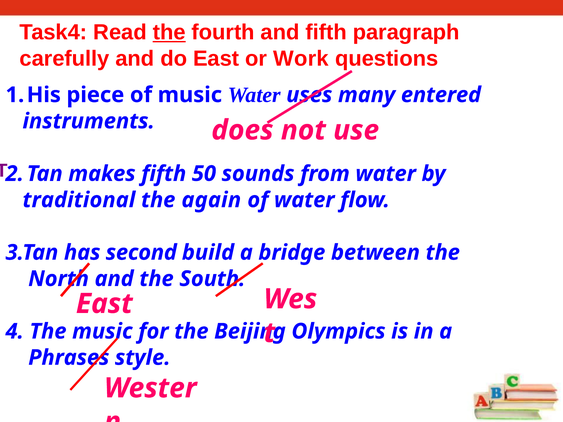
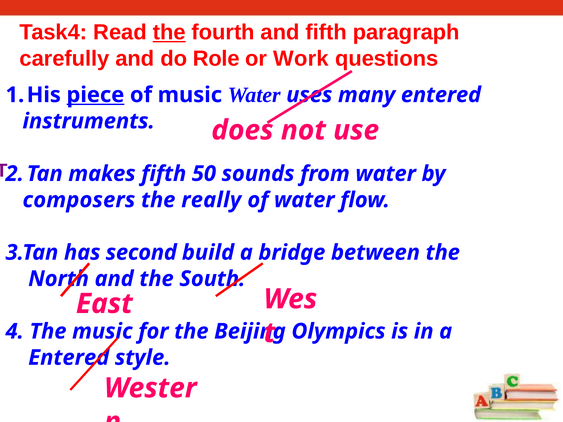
do East: East -> Role
piece underline: none -> present
traditional: traditional -> composers
again: again -> really
Phrases at (69, 358): Phrases -> Entered
